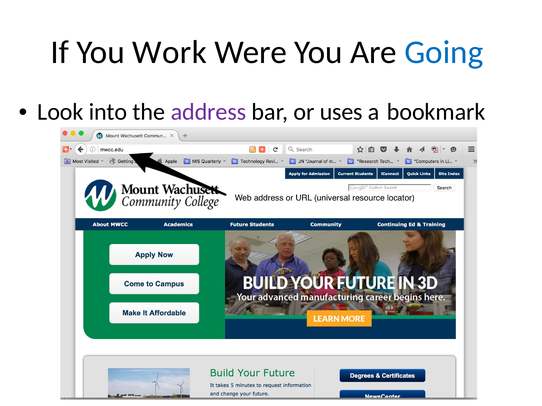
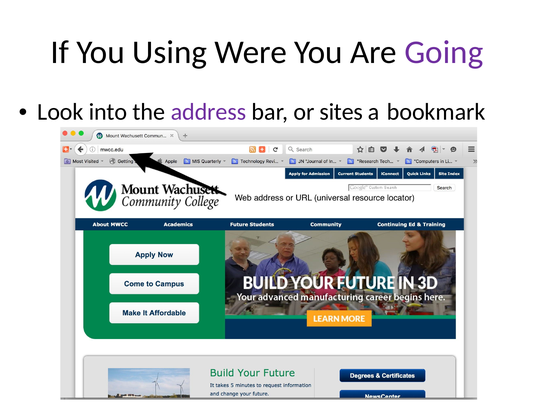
Work: Work -> Using
Going colour: blue -> purple
uses: uses -> sites
